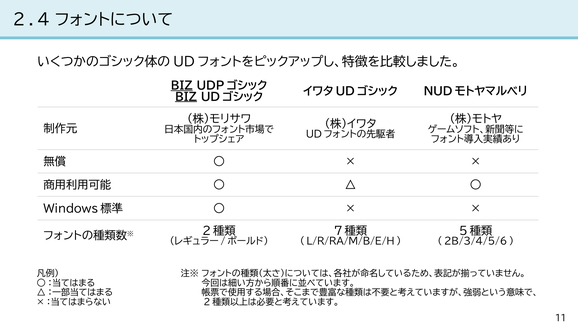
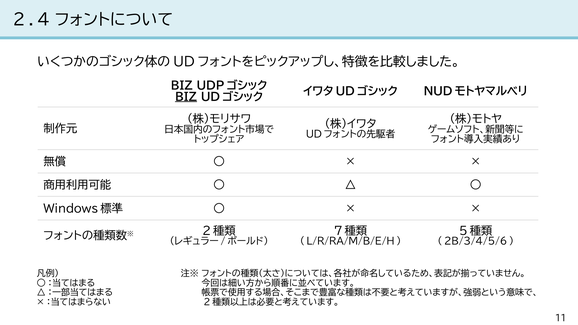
BIZ at (182, 86) underline: present -> none
